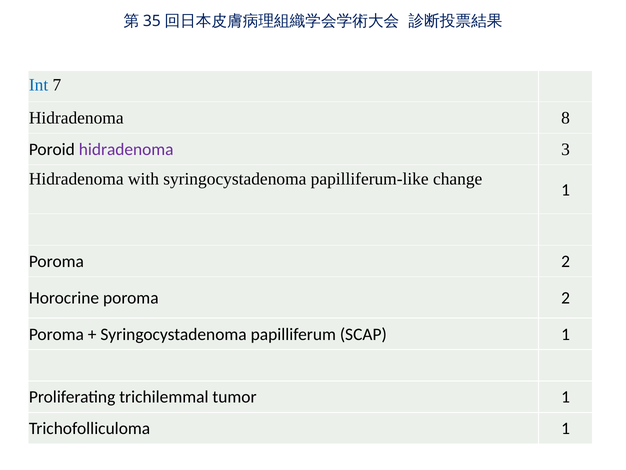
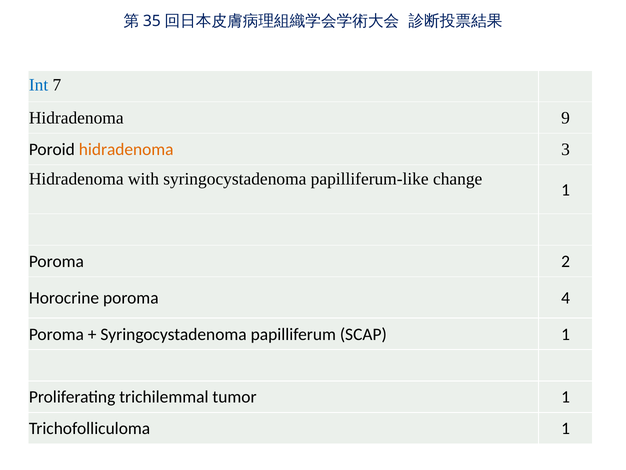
8: 8 -> 9
hidradenoma at (126, 149) colour: purple -> orange
Horocrine poroma 2: 2 -> 4
